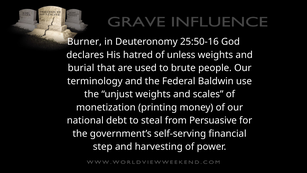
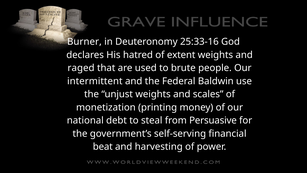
25:50-16: 25:50-16 -> 25:33-16
unless: unless -> extent
burial: burial -> raged
terminology: terminology -> intermittent
step: step -> beat
